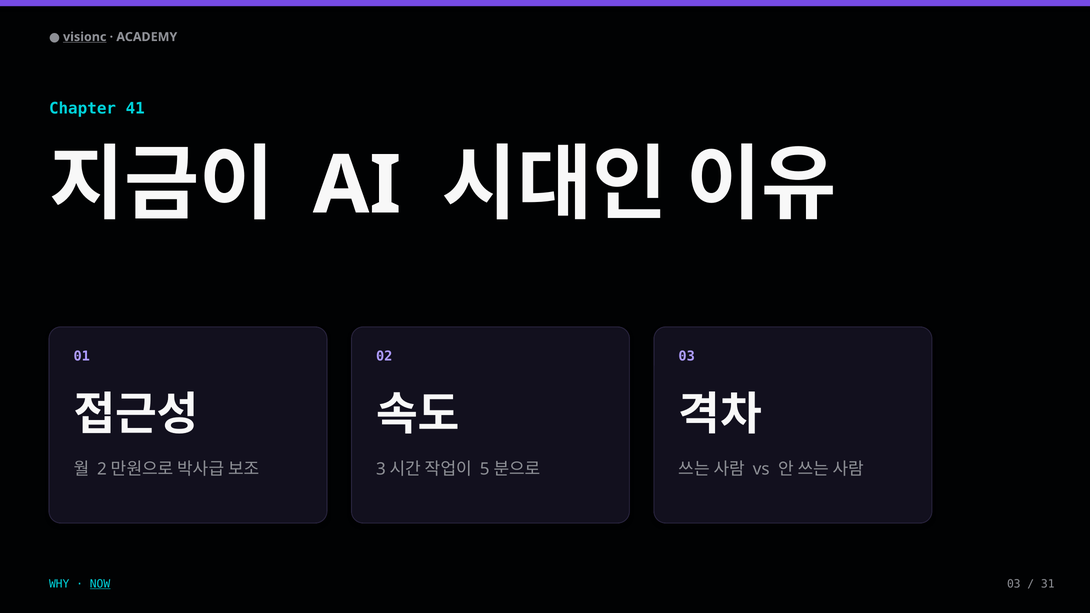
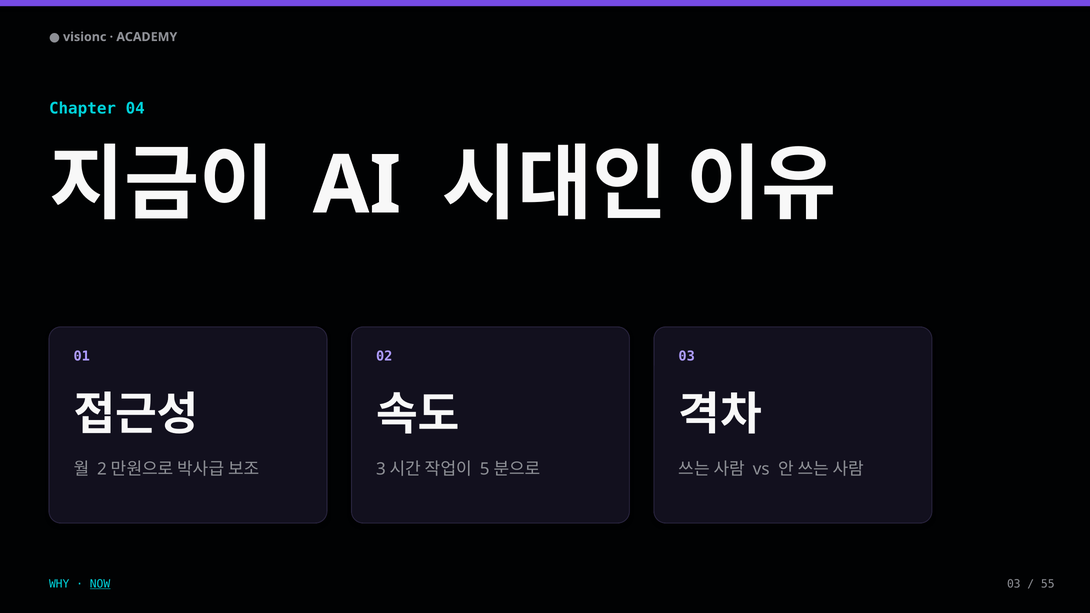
visionc underline: present -> none
41: 41 -> 04
31: 31 -> 55
